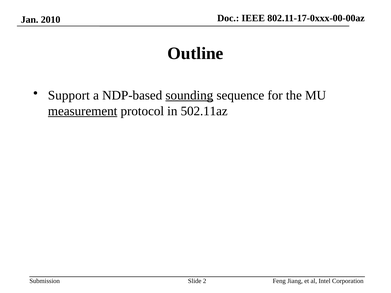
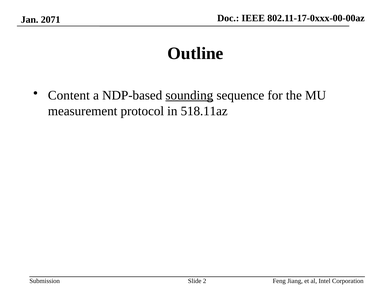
2010: 2010 -> 2071
Support: Support -> Content
measurement underline: present -> none
502.11az: 502.11az -> 518.11az
